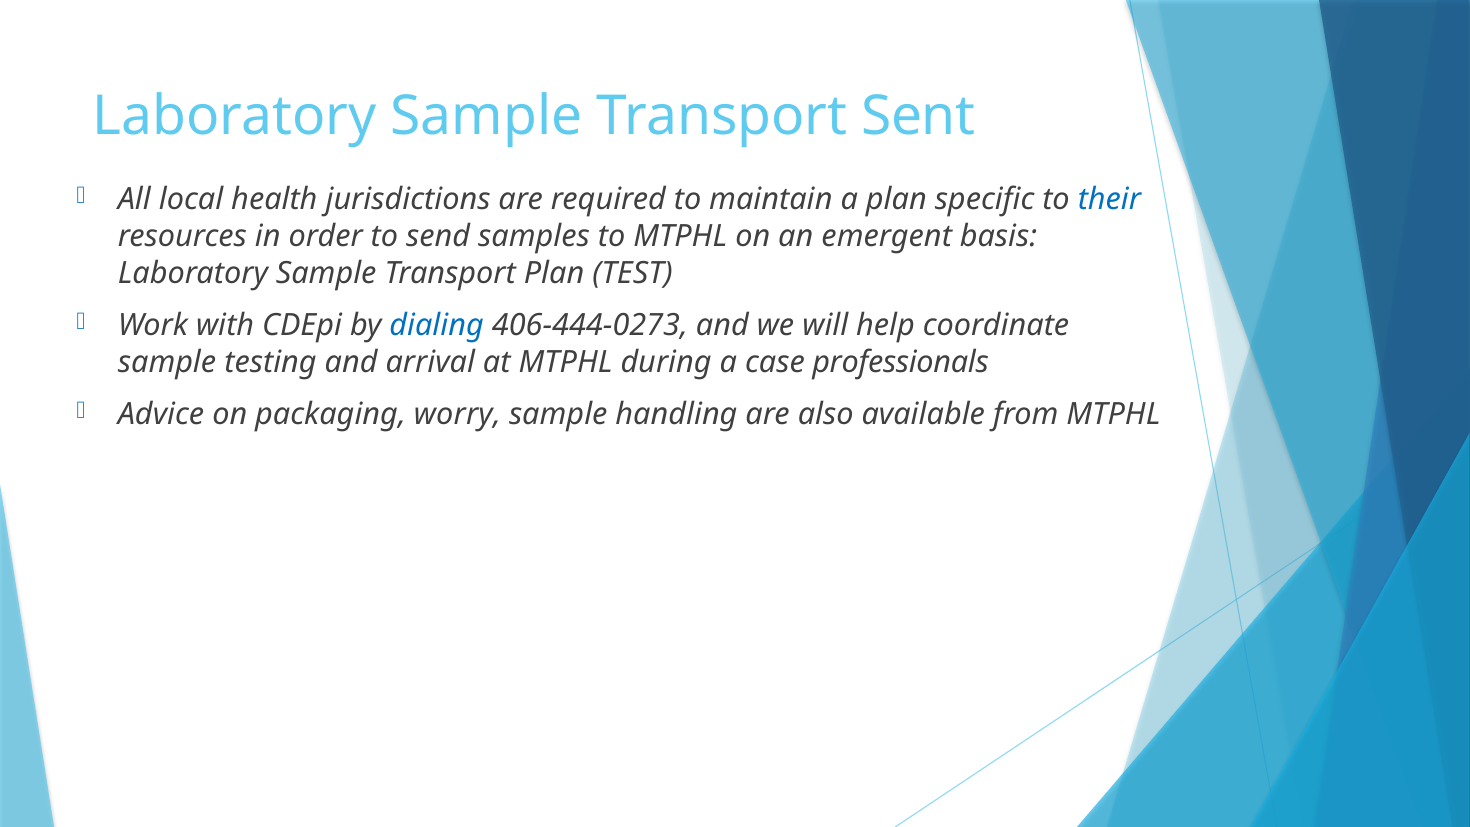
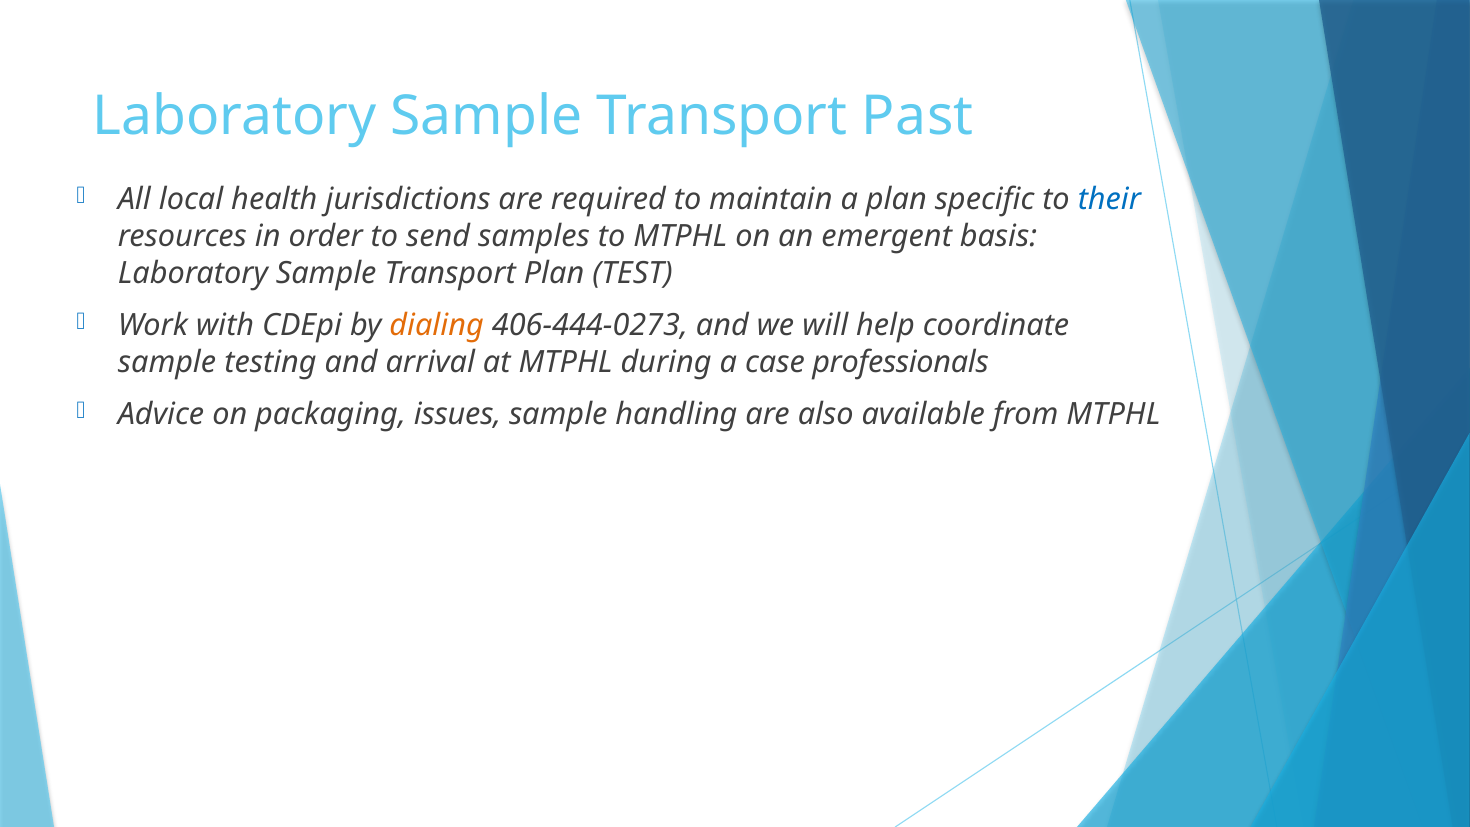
Sent: Sent -> Past
dialing colour: blue -> orange
worry: worry -> issues
